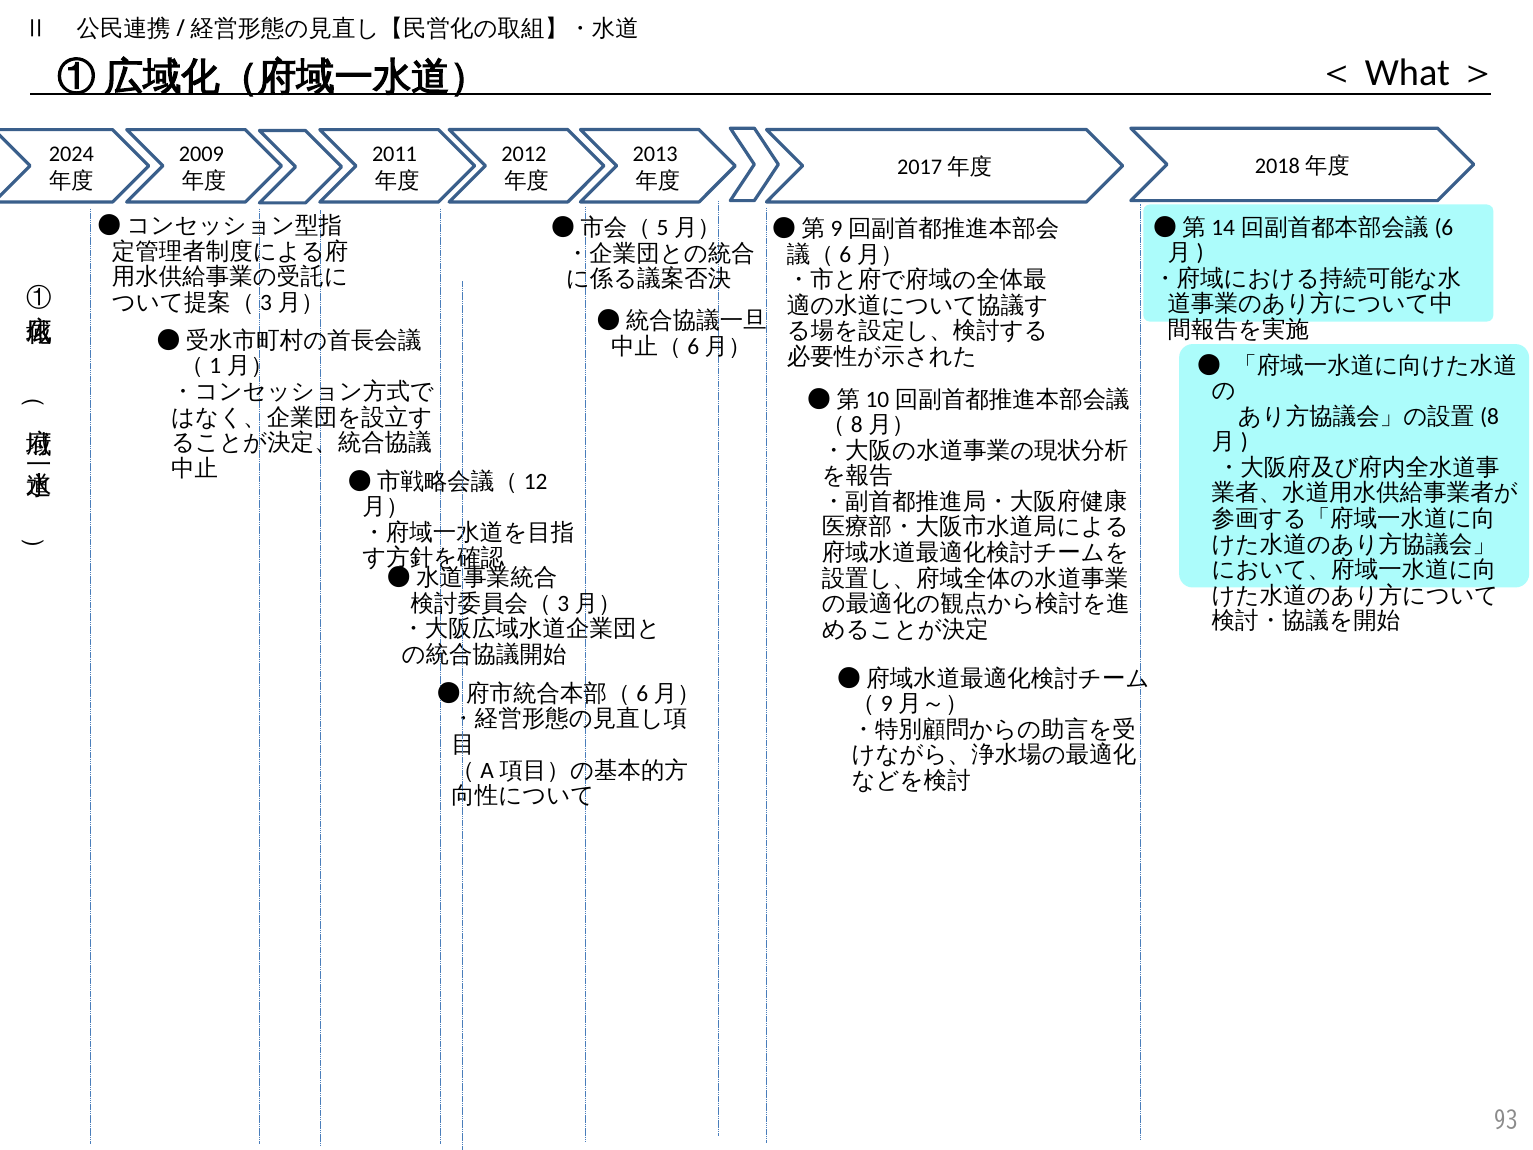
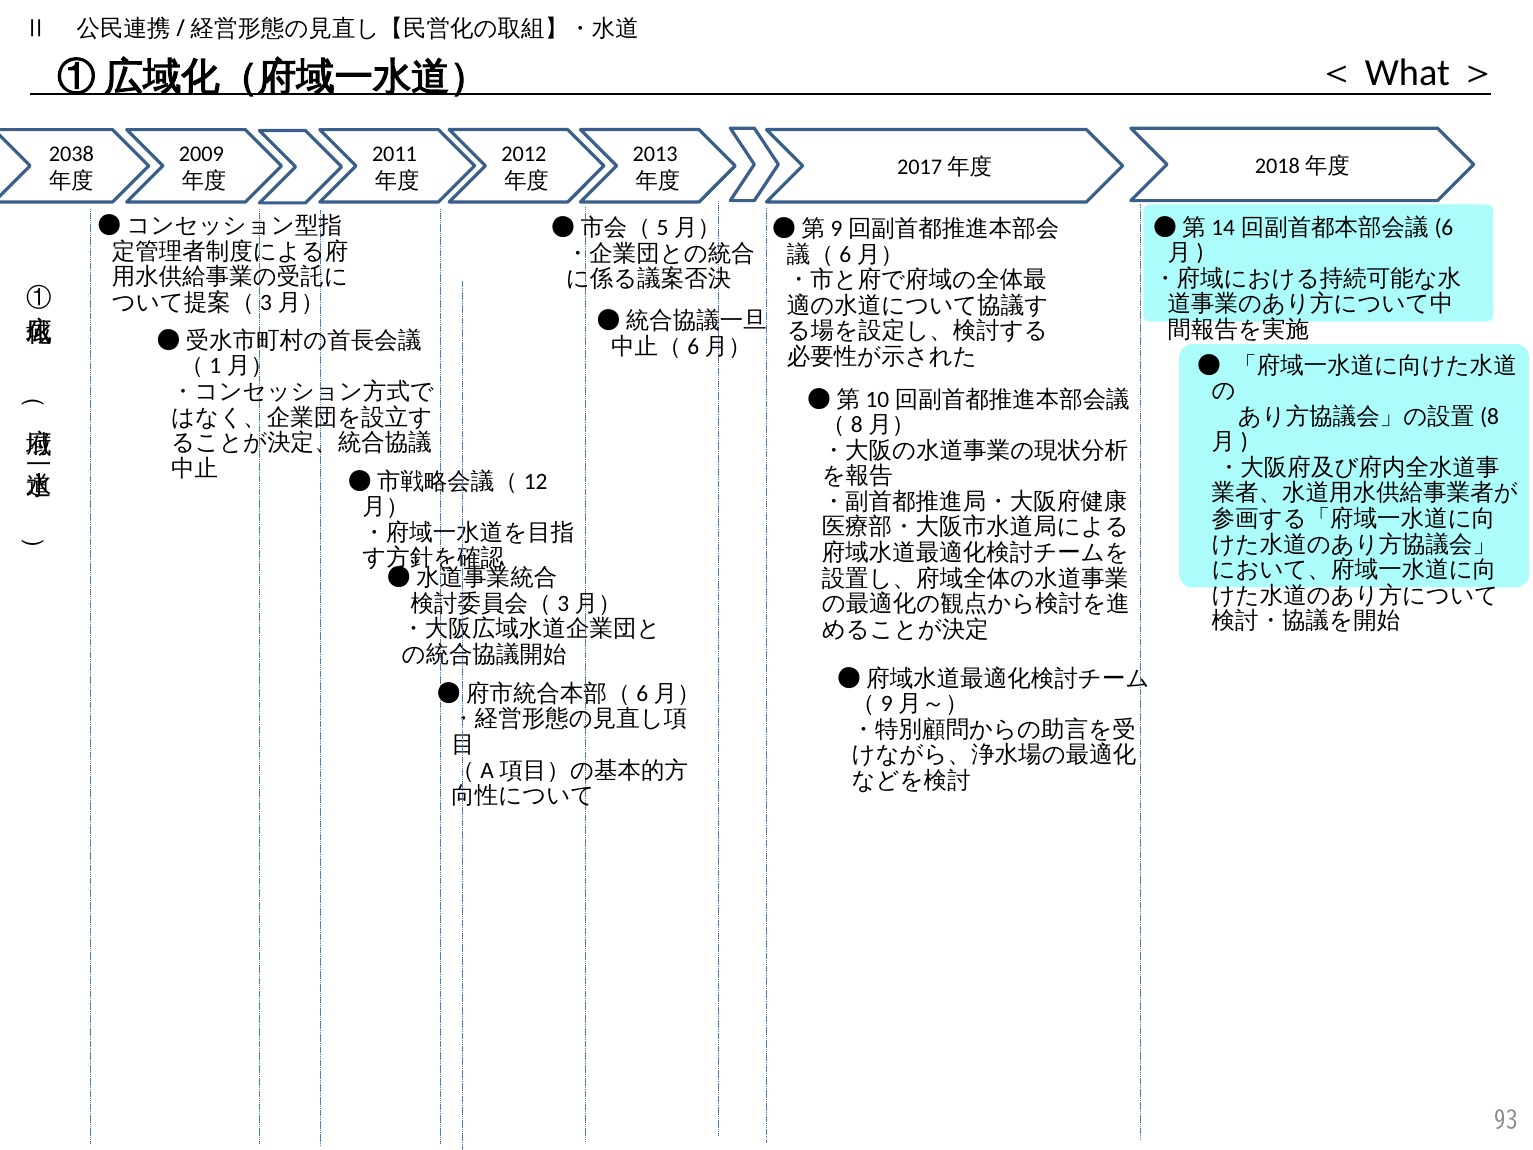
2024: 2024 -> 2038
